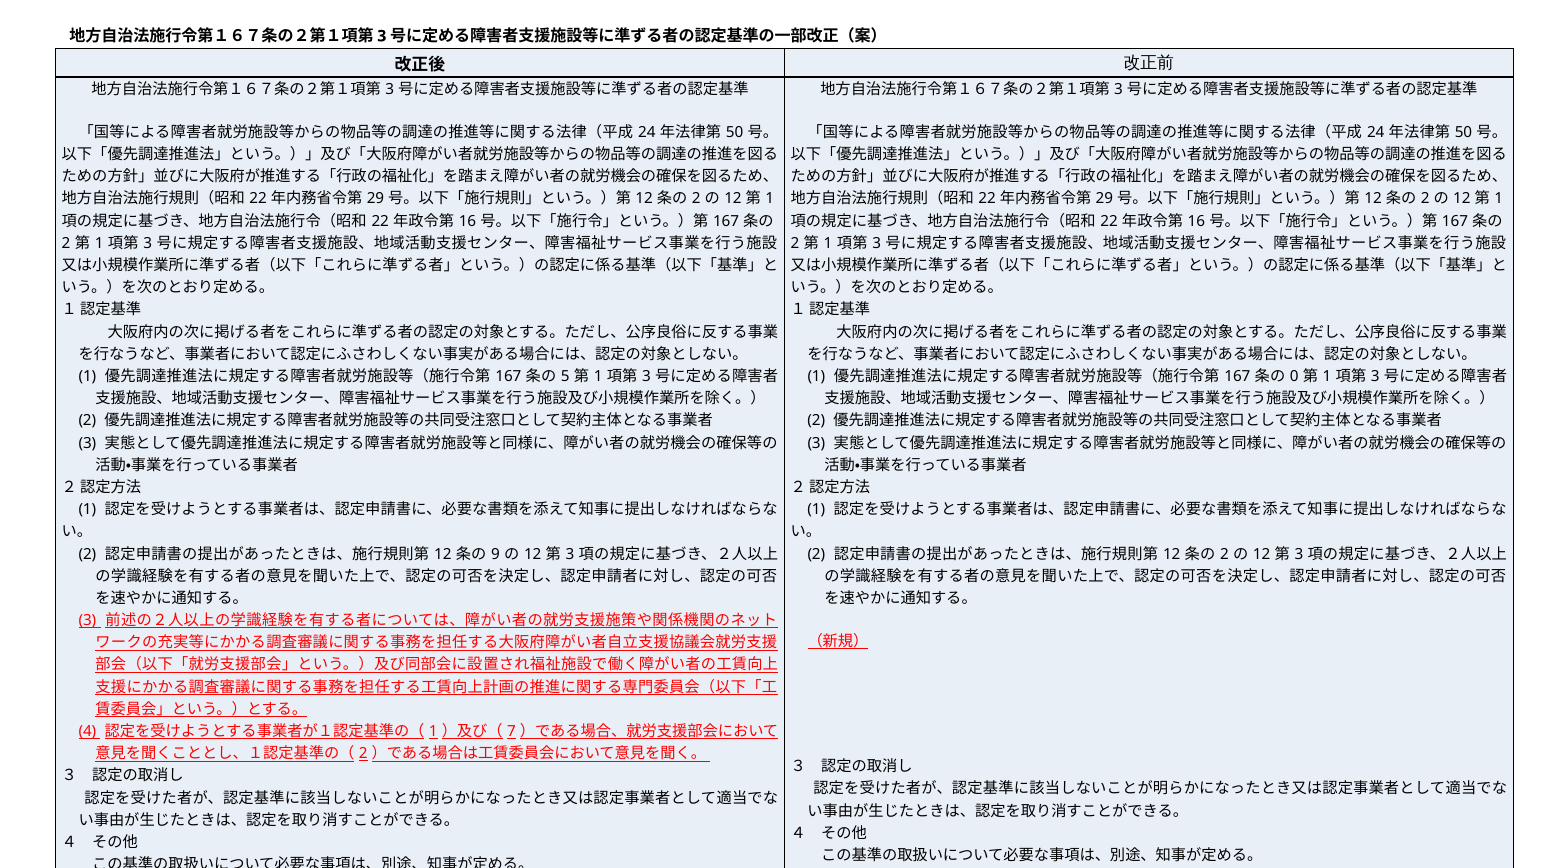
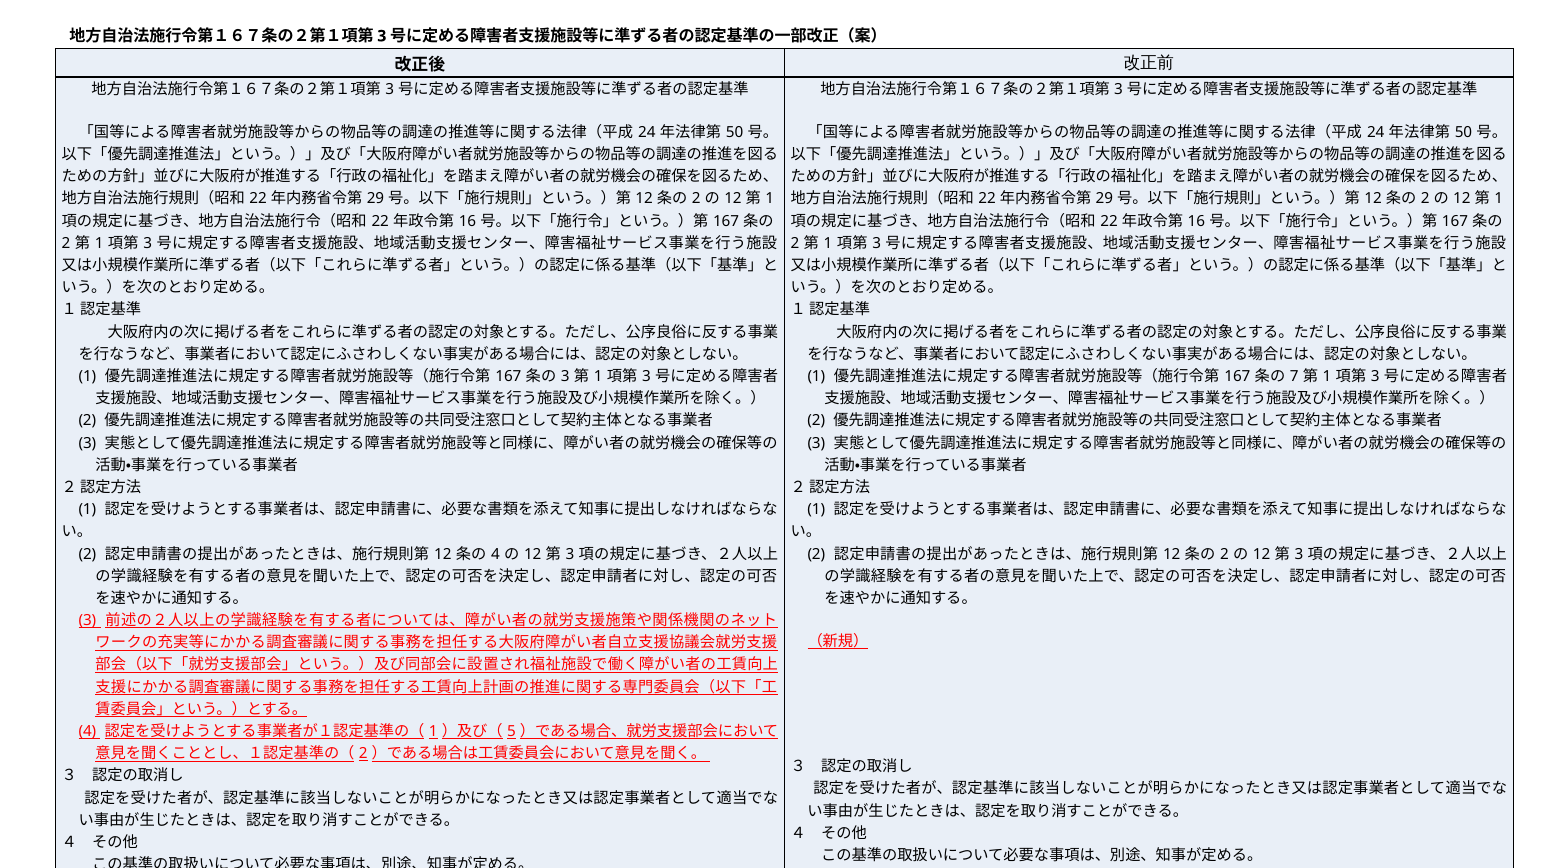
5 at (565, 376): 5 -> 3
0: 0 -> 7
9 at (496, 554): 9 -> 4
7: 7 -> 5
